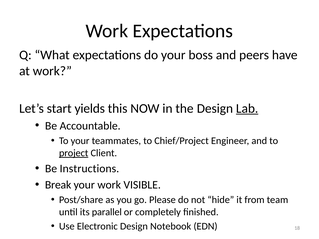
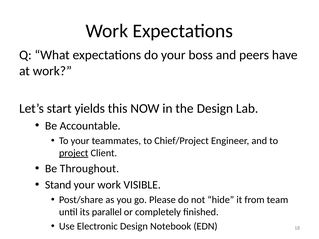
Lab underline: present -> none
Instructions: Instructions -> Throughout
Break: Break -> Stand
